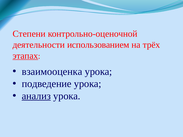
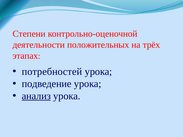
использованием: использованием -> положительных
этапах underline: present -> none
взаимооценка: взаимооценка -> потребностей
